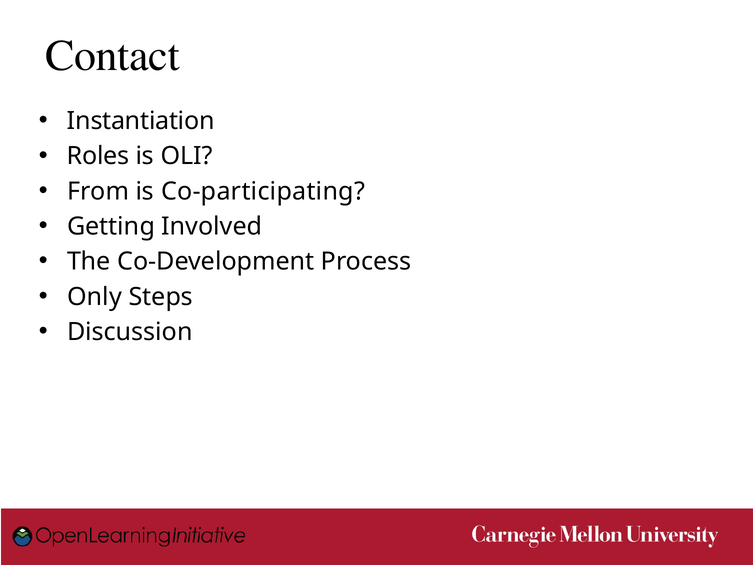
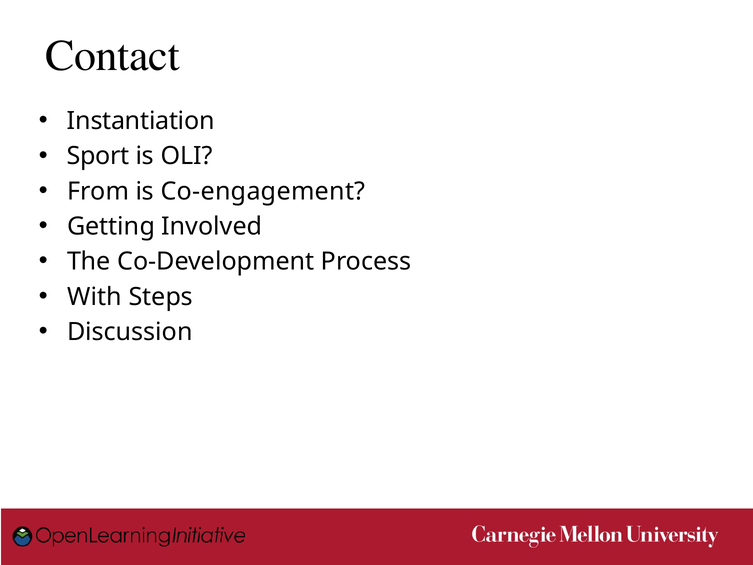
Roles: Roles -> Sport
Co-participating: Co-participating -> Co-engagement
Only: Only -> With
